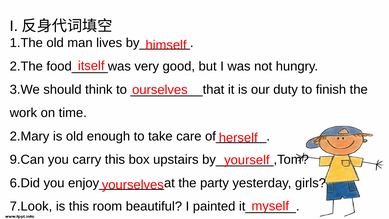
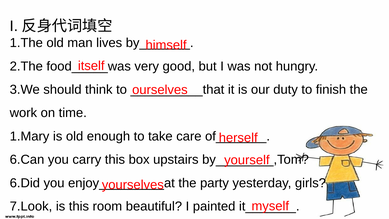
2.Mary: 2.Mary -> 1.Mary
9.Can: 9.Can -> 6.Can
